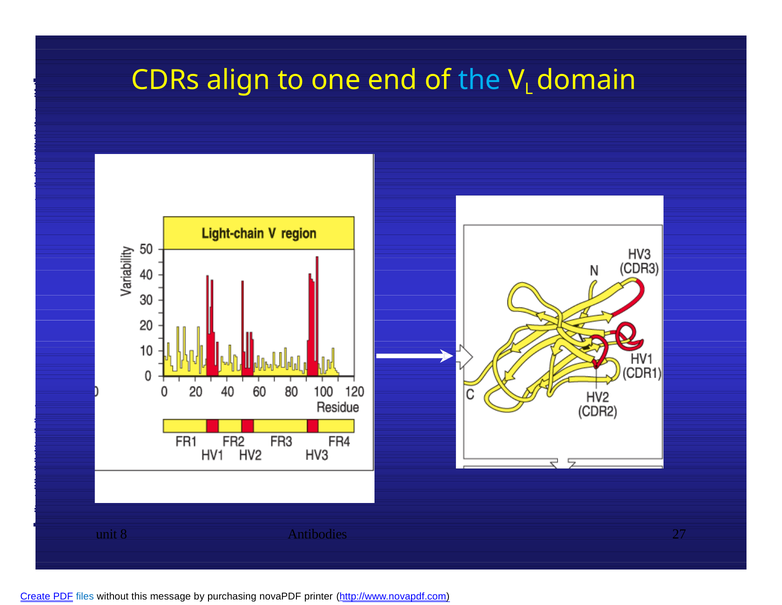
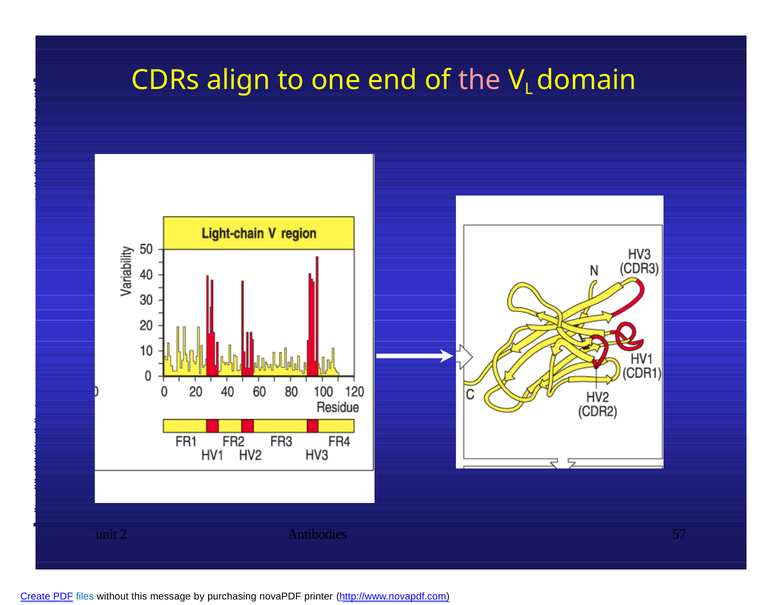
the colour: light blue -> pink
8: 8 -> 2
27: 27 -> 57
